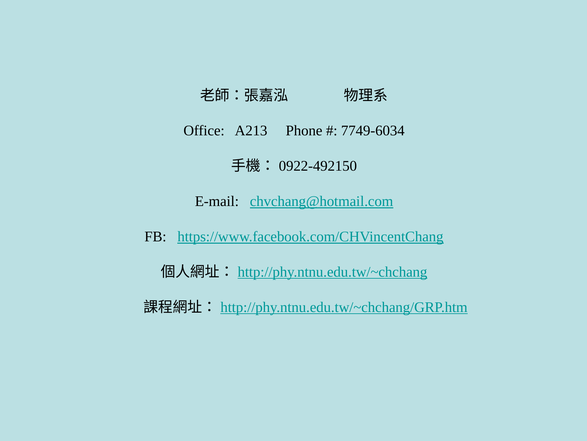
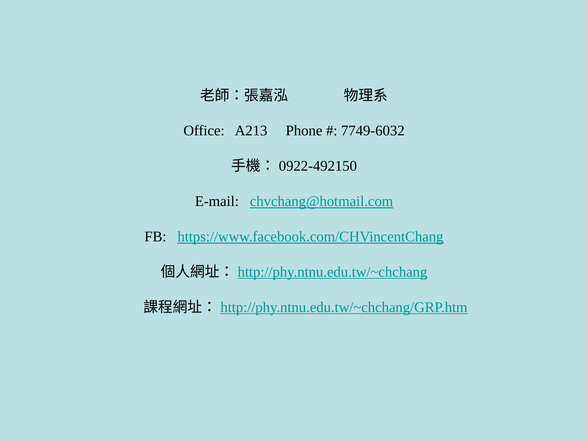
7749-6034: 7749-6034 -> 7749-6032
